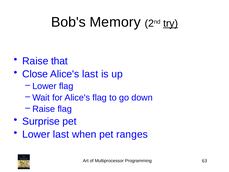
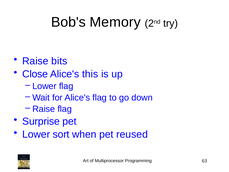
try underline: present -> none
that: that -> bits
Alice's last: last -> this
Lower last: last -> sort
ranges: ranges -> reused
